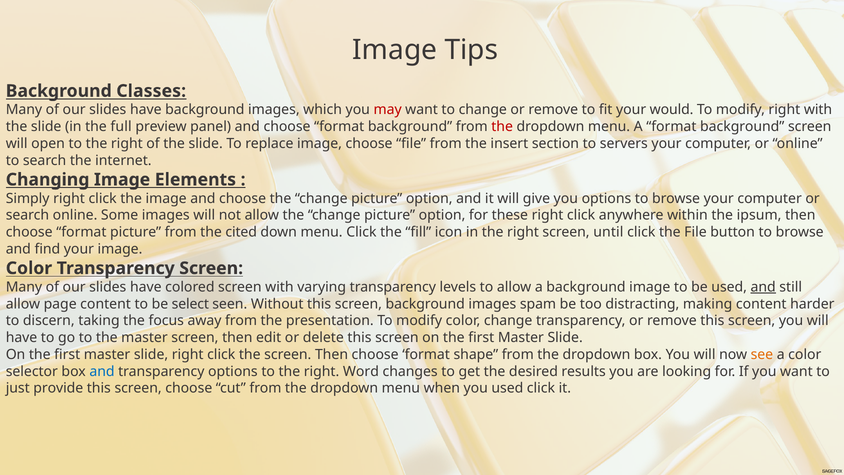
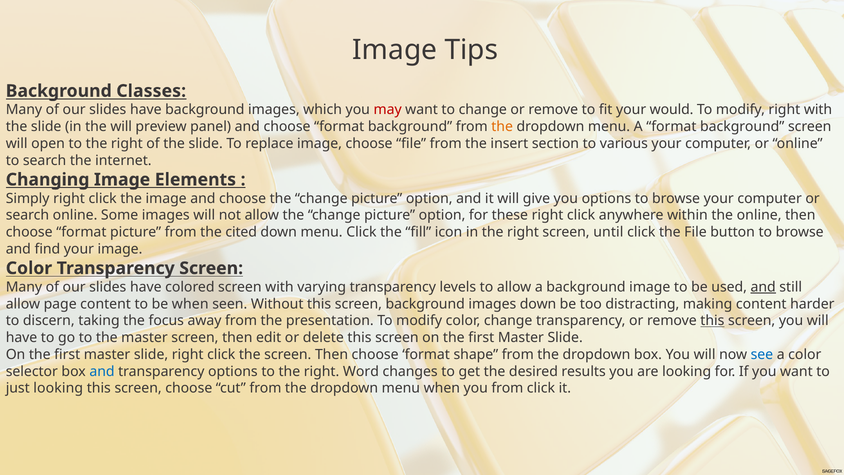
the full: full -> will
the at (502, 127) colour: red -> orange
servers: servers -> various
the ipsum: ipsum -> online
be select: select -> when
images spam: spam -> down
this at (712, 321) underline: none -> present
see colour: orange -> blue
just provide: provide -> looking
you used: used -> from
